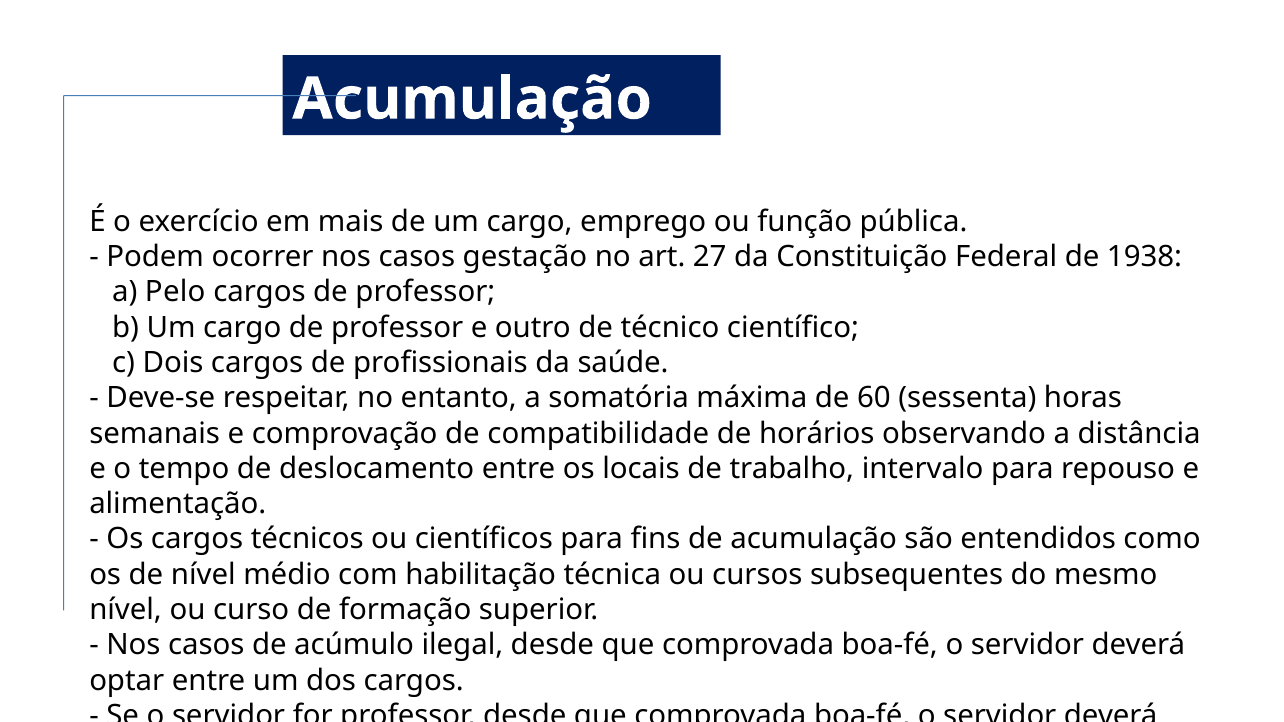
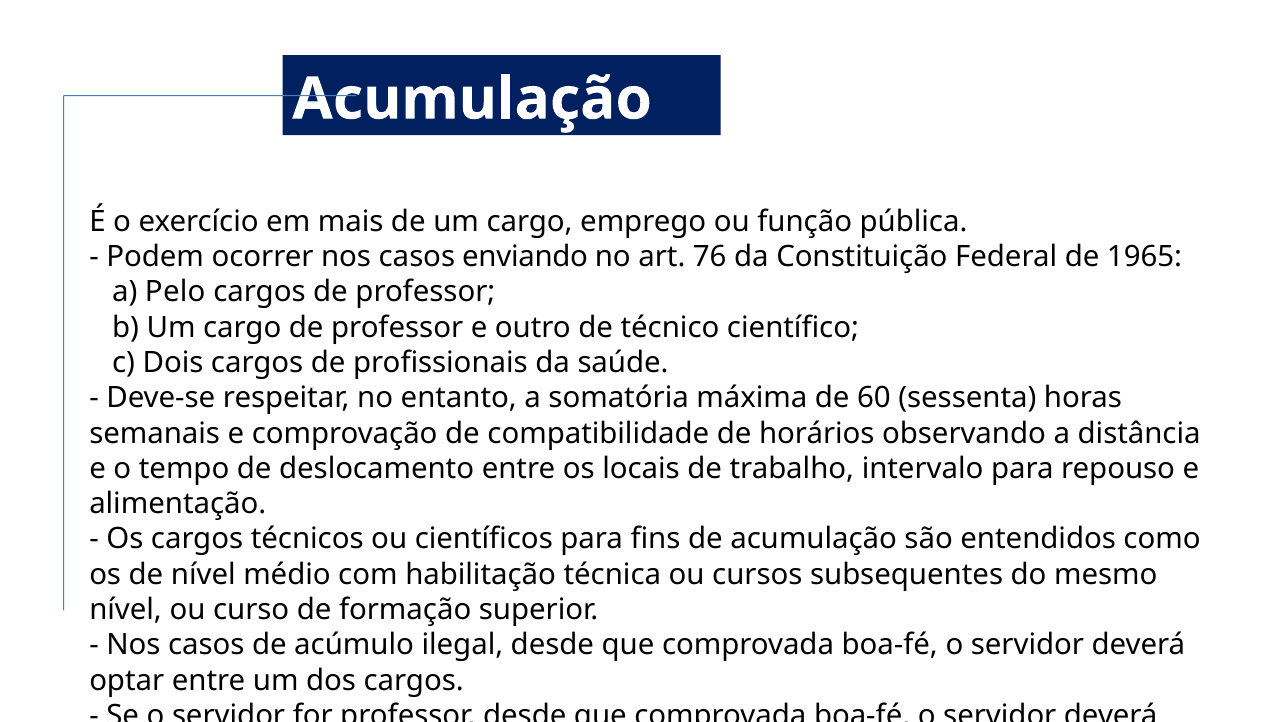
gestação: gestação -> enviando
27: 27 -> 76
1938: 1938 -> 1965
